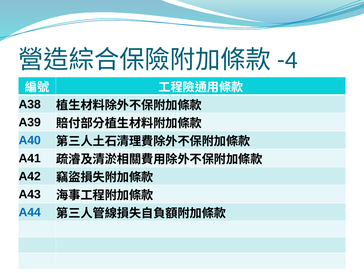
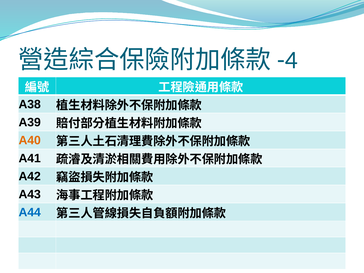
A40 colour: blue -> orange
